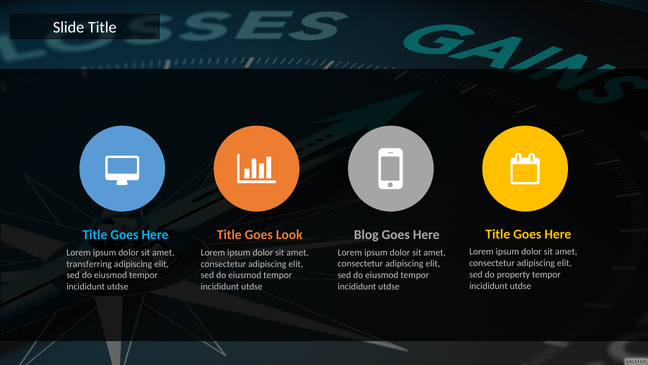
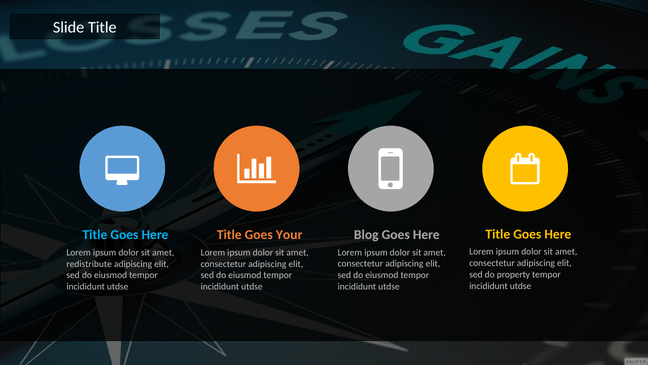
Look: Look -> Your
transferring: transferring -> redistribute
